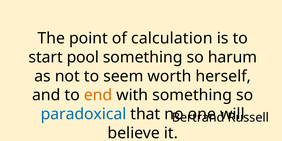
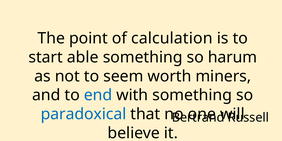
pool: pool -> able
herself: herself -> miners
end colour: orange -> blue
